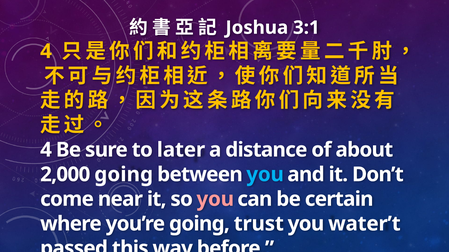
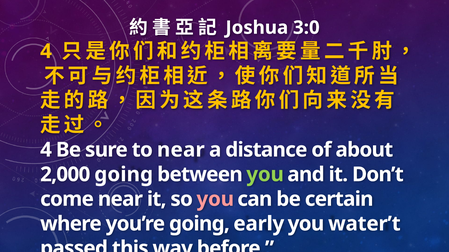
3:1: 3:1 -> 3:0
to later: later -> near
you at (265, 175) colour: light blue -> light green
trust: trust -> early
